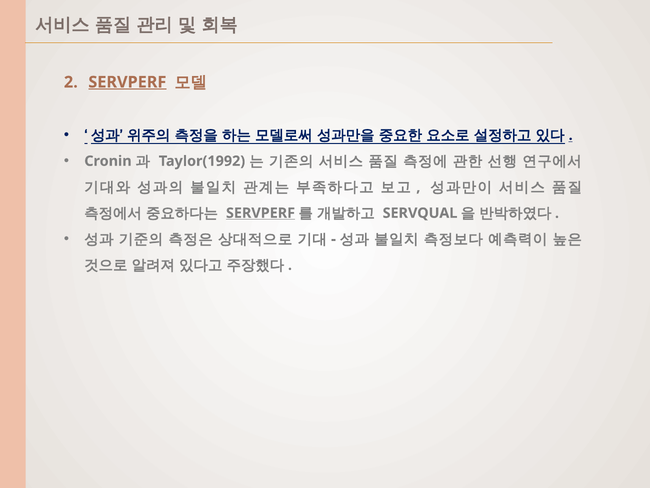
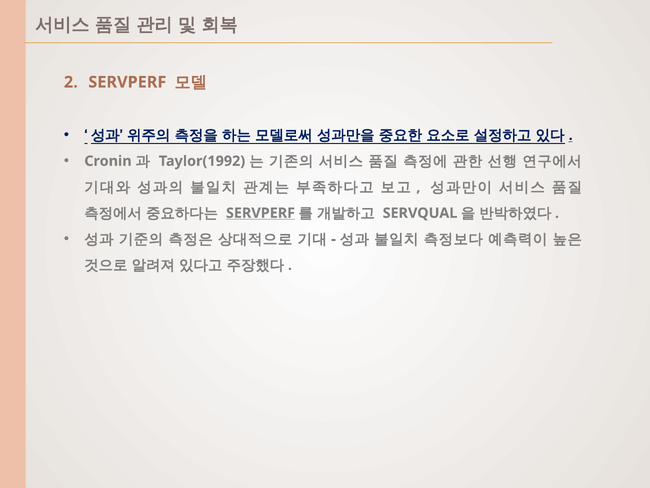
SERVPERF at (127, 82) underline: present -> none
